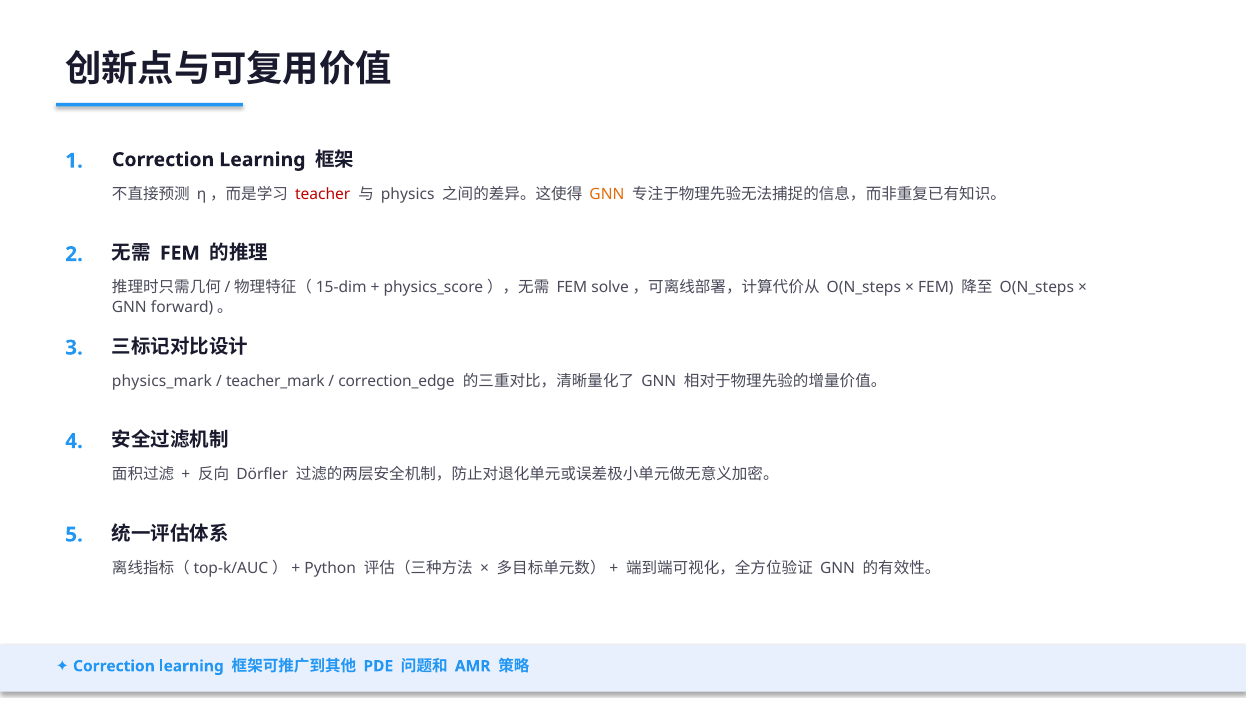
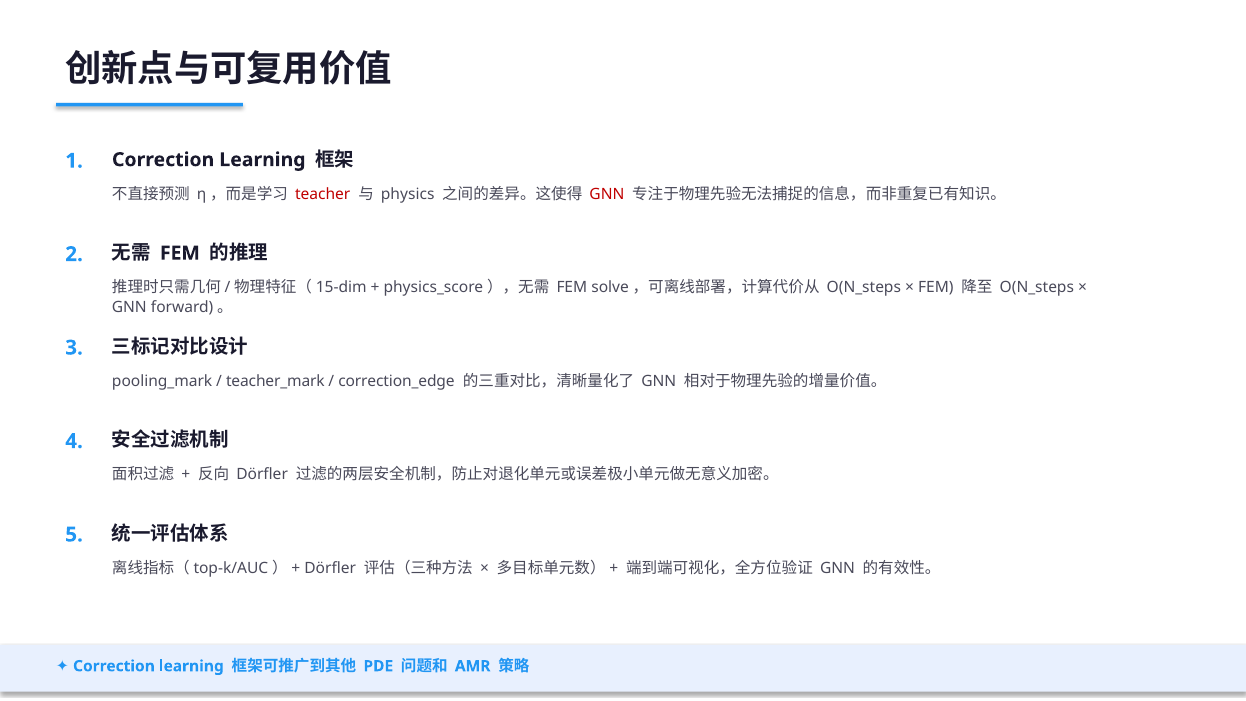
GNN at (607, 194) colour: orange -> red
physics_mark: physics_mark -> pooling_mark
Python at (330, 568): Python -> Dörfler
